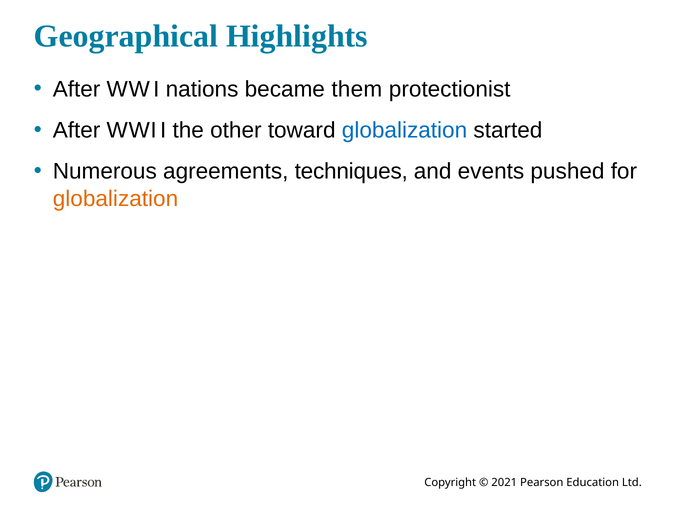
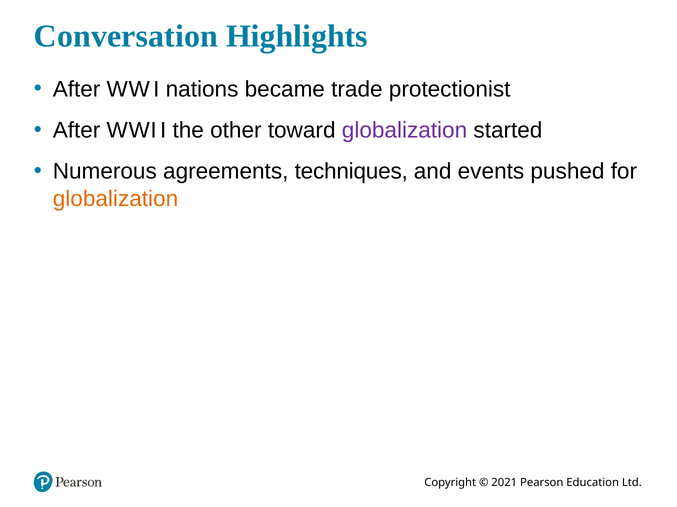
Geographical: Geographical -> Conversation
them: them -> trade
globalization at (405, 131) colour: blue -> purple
